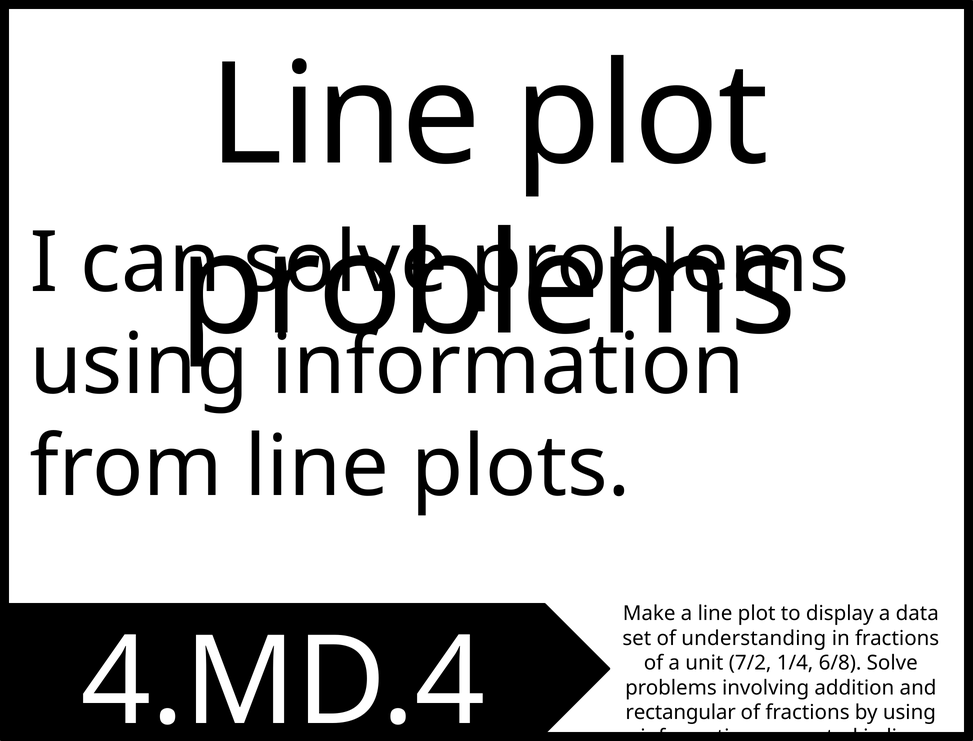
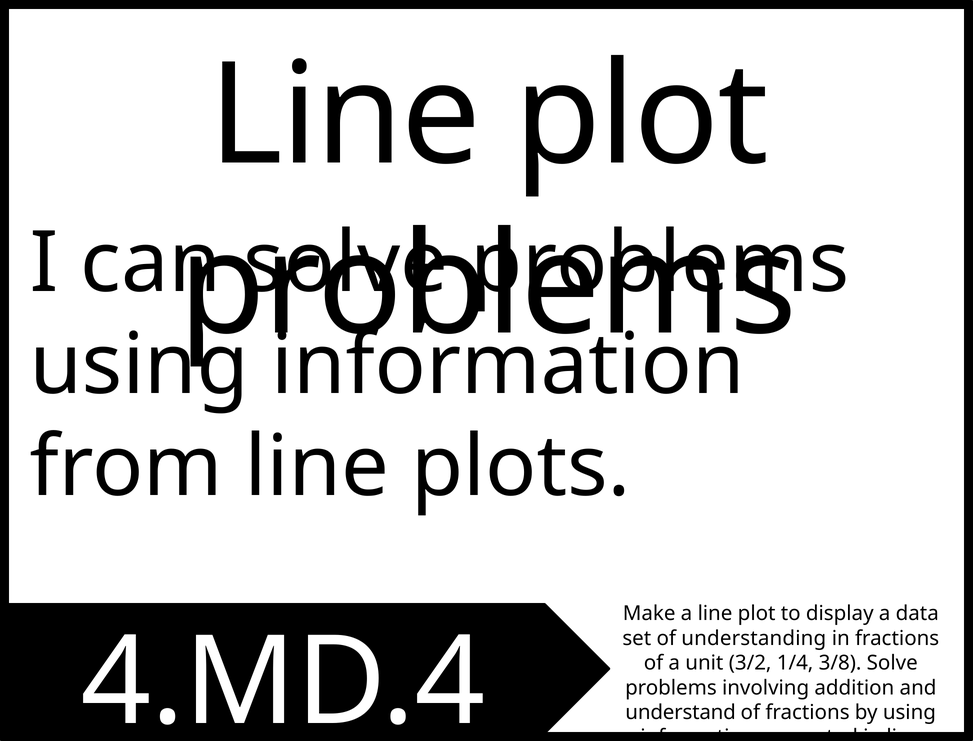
7/2: 7/2 -> 3/2
6/8: 6/8 -> 3/8
rectangular: rectangular -> understand
